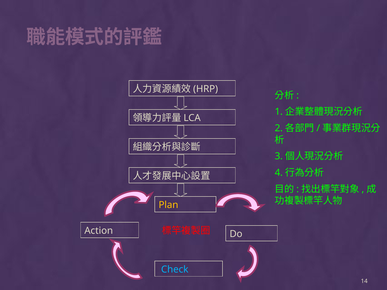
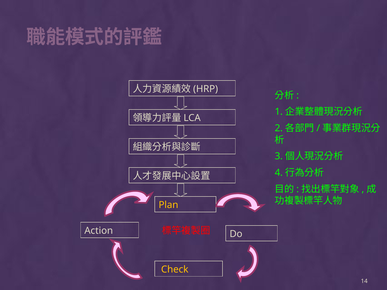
Check colour: light blue -> yellow
